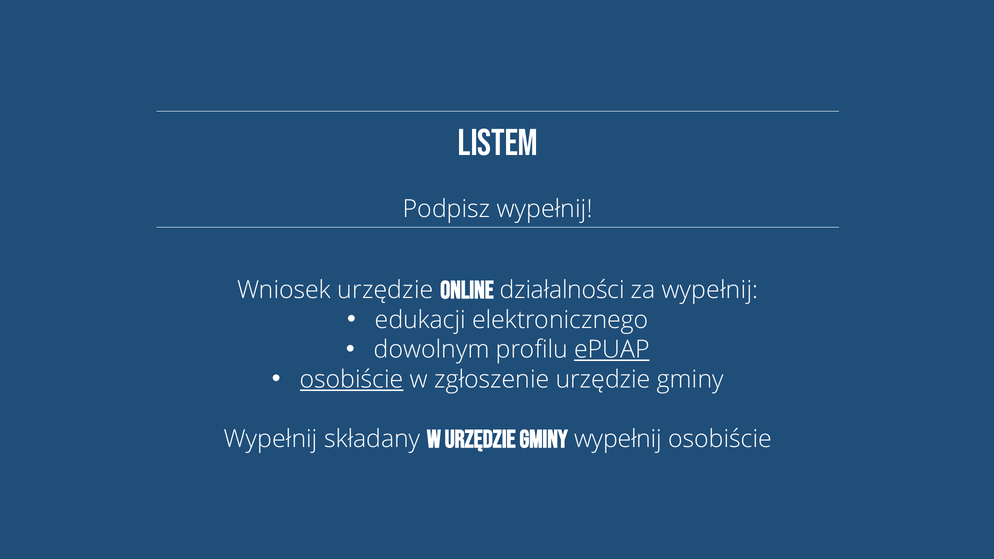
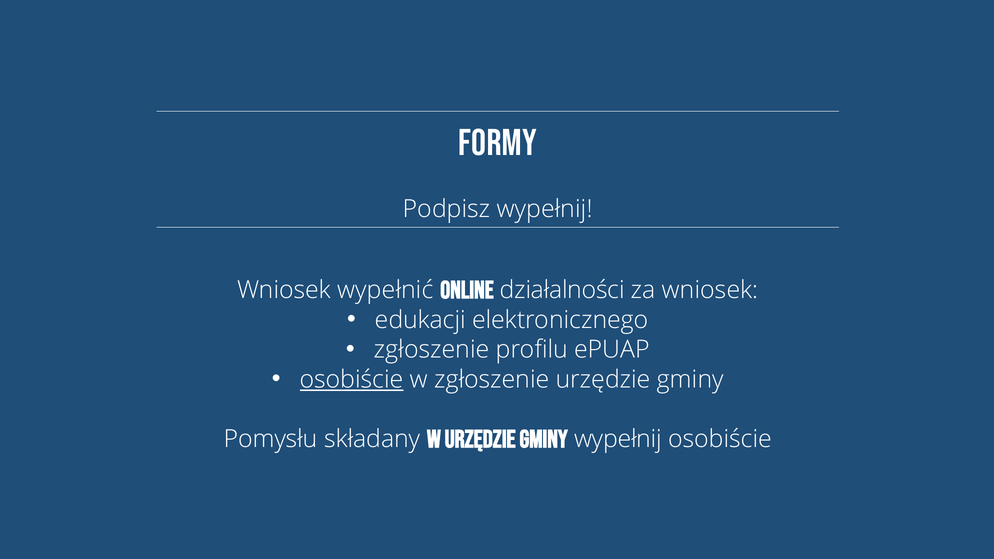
listem: listem -> formy
Wniosek urzędzie: urzędzie -> wypełnić
za wypełnij: wypełnij -> wniosek
dowolnym at (432, 350): dowolnym -> zgłoszenie
ePUAP underline: present -> none
Wypełnij at (271, 439): Wypełnij -> Pomysłu
